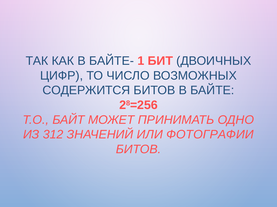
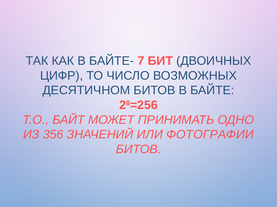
1: 1 -> 7
СОДЕРЖИТСЯ: СОДЕРЖИТСЯ -> ДЕСЯТИЧНОМ
312: 312 -> 356
